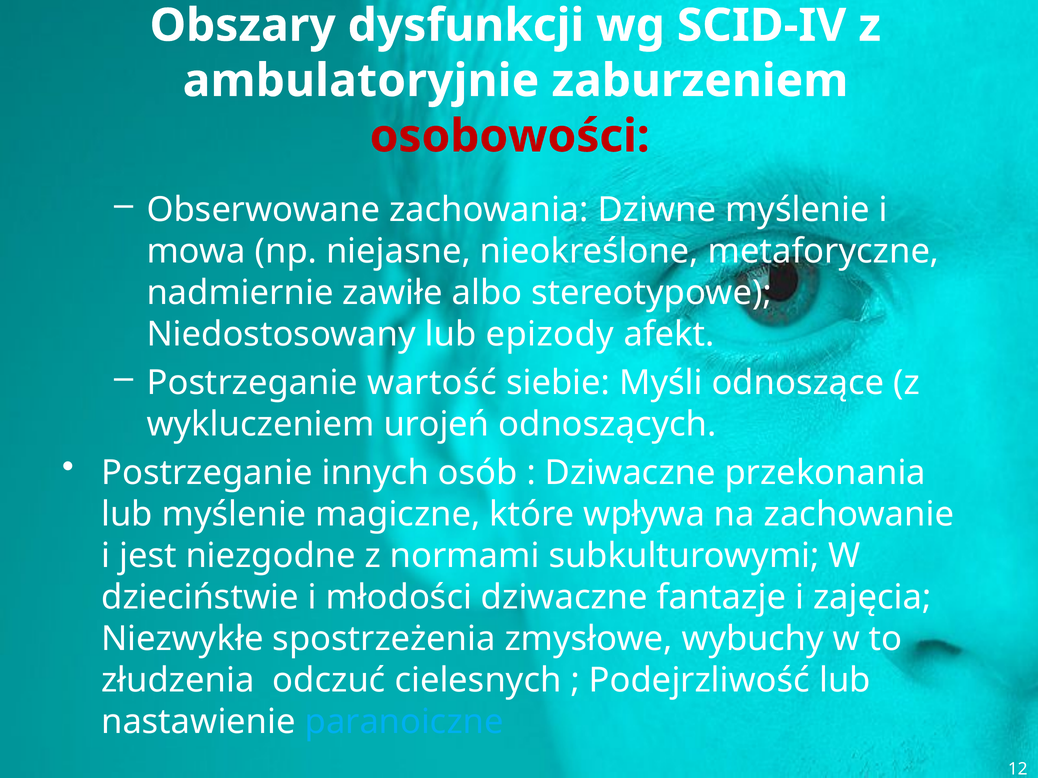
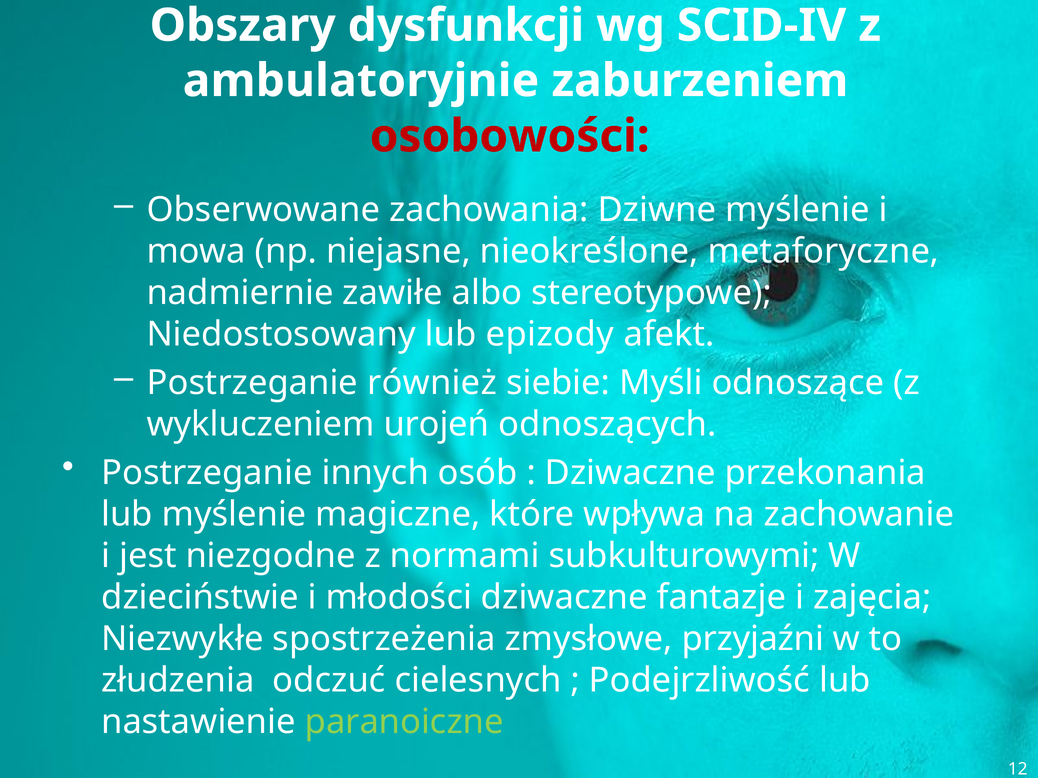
wartość: wartość -> również
wybuchy: wybuchy -> przyjaźni
paranoiczne colour: light blue -> light green
